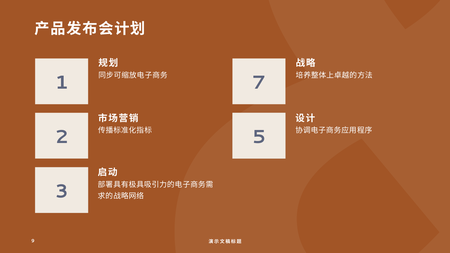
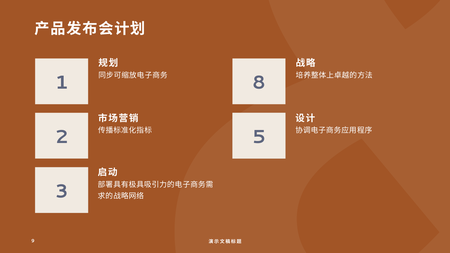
7: 7 -> 8
